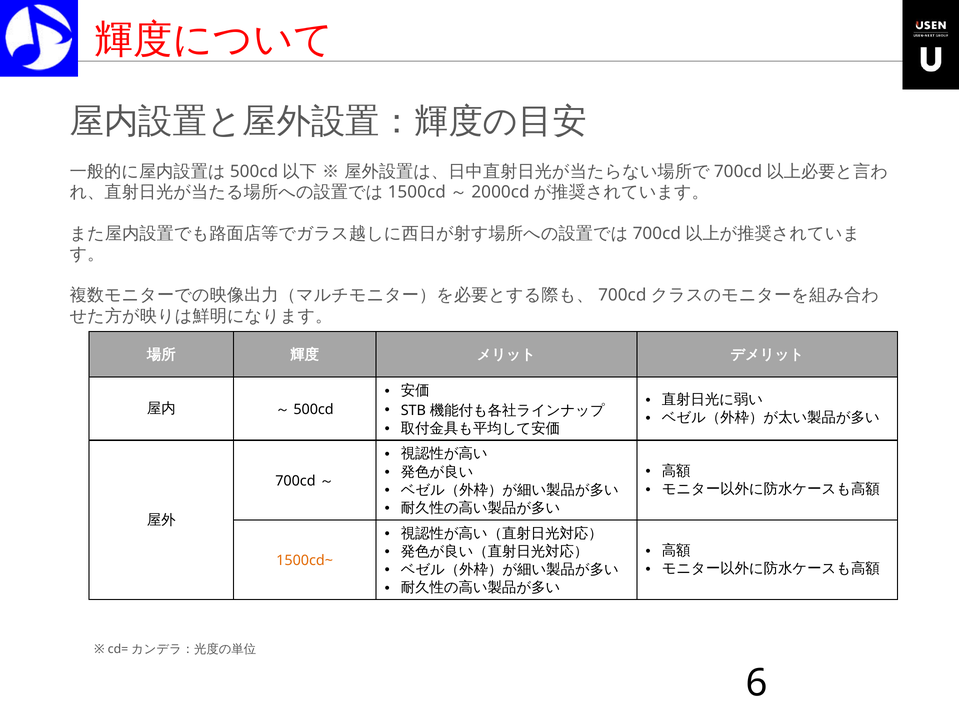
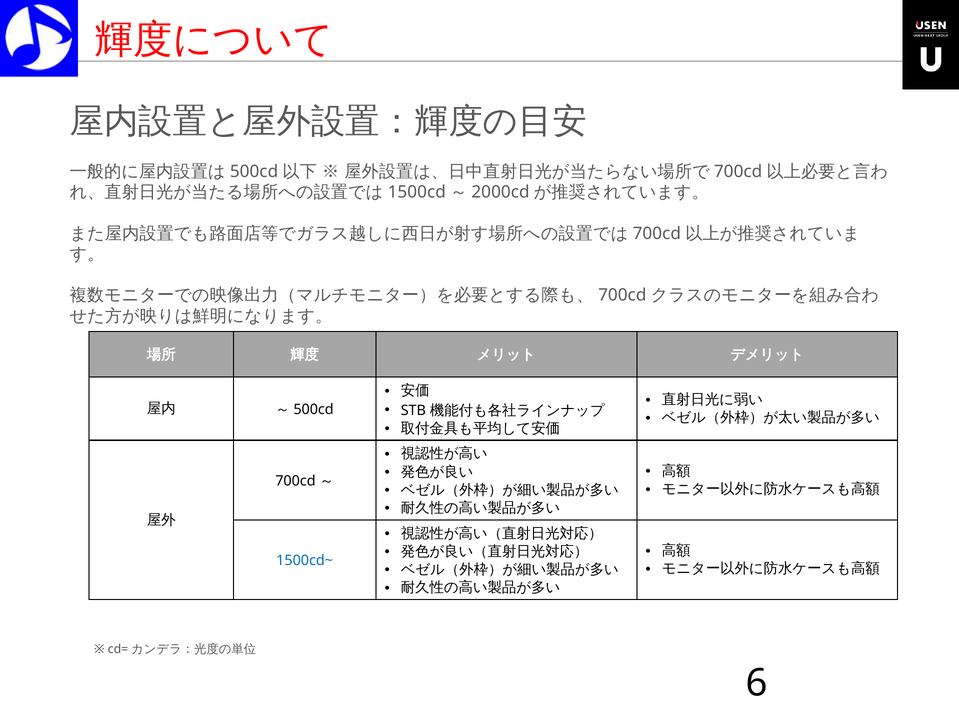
1500cd~ colour: orange -> blue
